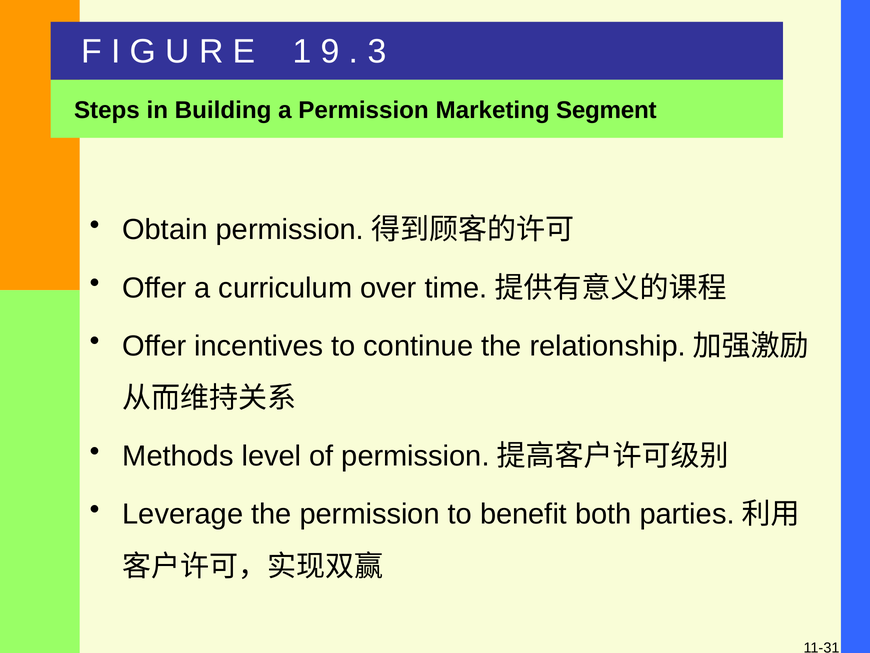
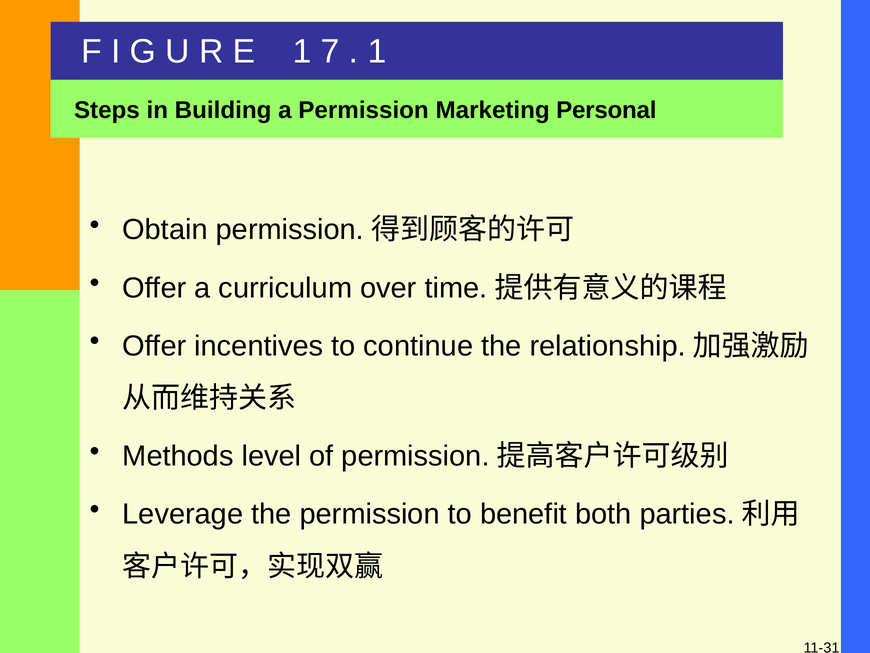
9: 9 -> 7
3 at (377, 52): 3 -> 1
Segment: Segment -> Personal
